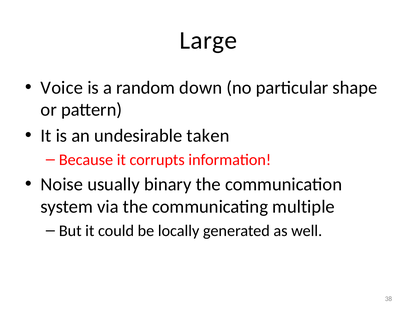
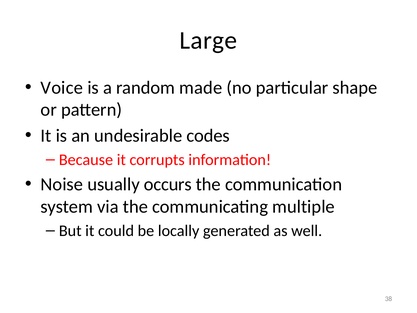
down: down -> made
taken: taken -> codes
binary: binary -> occurs
